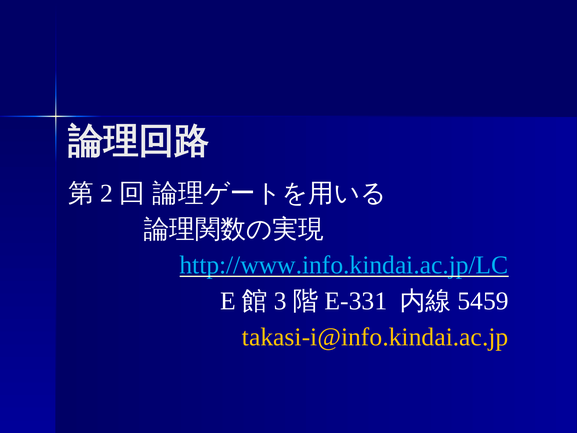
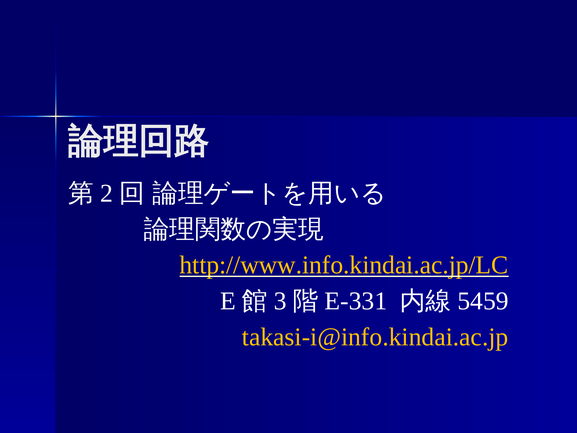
http://www.info.kindai.ac.jp/LC colour: light blue -> yellow
